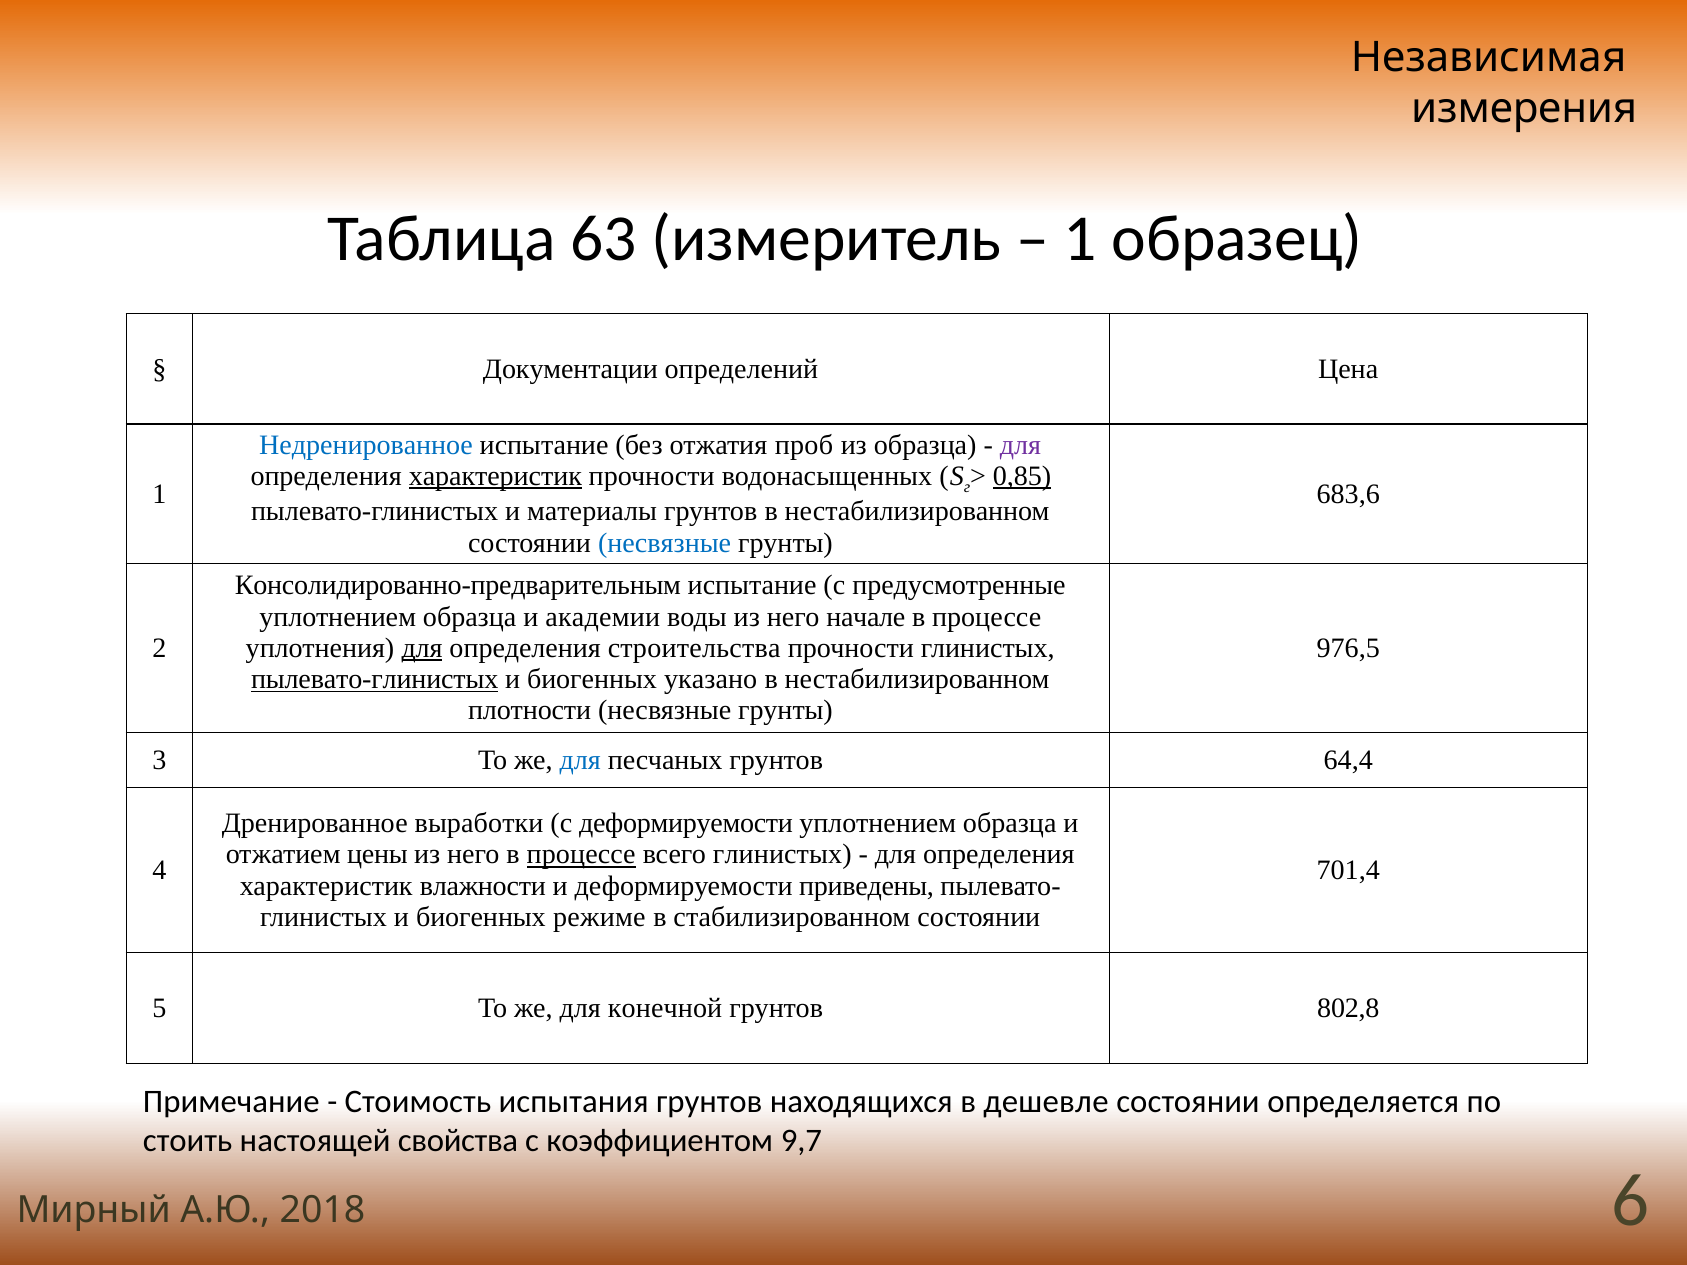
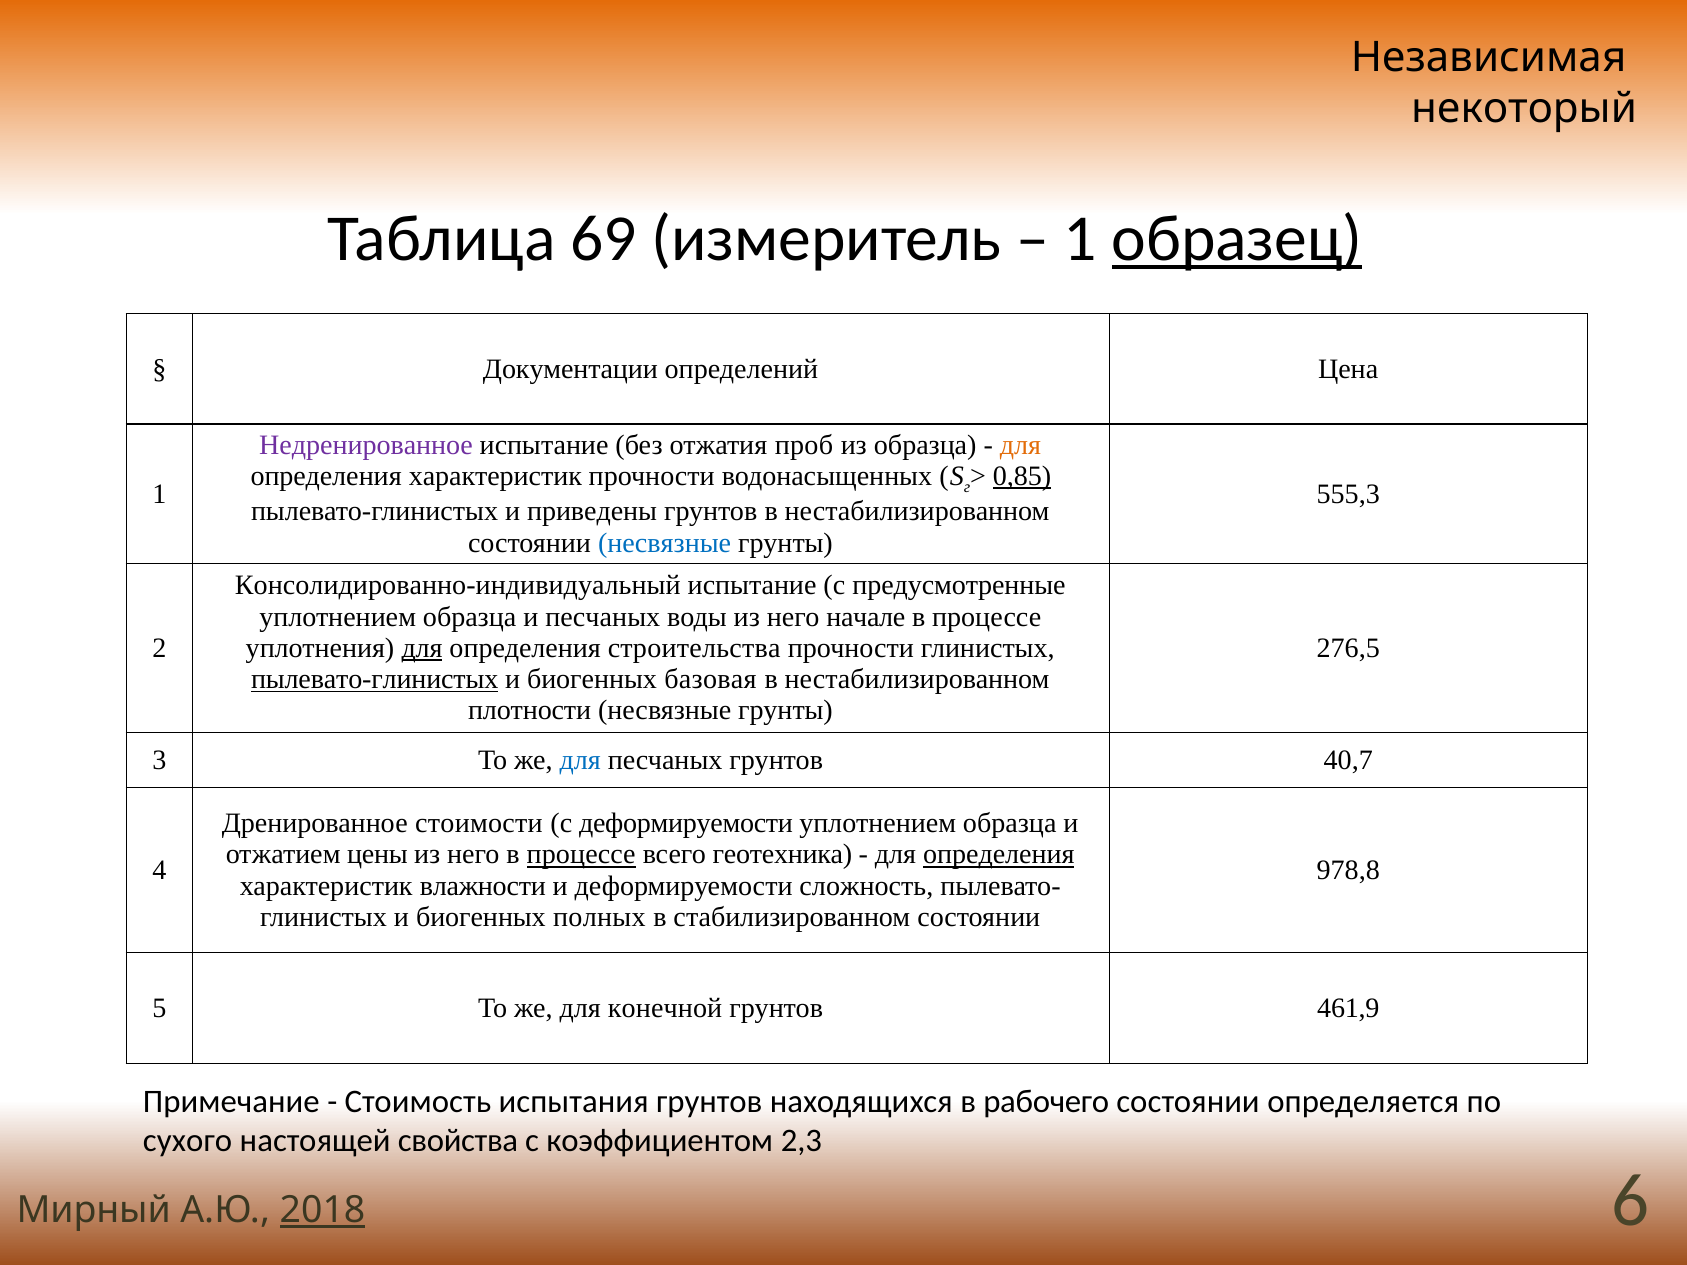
измерения: измерения -> некоторый
63: 63 -> 69
образец underline: none -> present
Недренированное colour: blue -> purple
для at (1021, 445) colour: purple -> orange
характеристик at (495, 476) underline: present -> none
683,6: 683,6 -> 555,3
материалы: материалы -> приведены
Консолидированно-предварительным: Консолидированно-предварительным -> Консолидированно-индивидуальный
и академии: академии -> песчаных
976,5: 976,5 -> 276,5
указано: указано -> базовая
64,4: 64,4 -> 40,7
выработки: выработки -> стоимости
всего глинистых: глинистых -> геотехника
определения at (999, 855) underline: none -> present
701,4: 701,4 -> 978,8
приведены: приведены -> сложность
режиме: режиме -> полных
802,8: 802,8 -> 461,9
дешевле: дешевле -> рабочего
стоить: стоить -> сухого
9,7: 9,7 -> 2,3
2018 underline: none -> present
